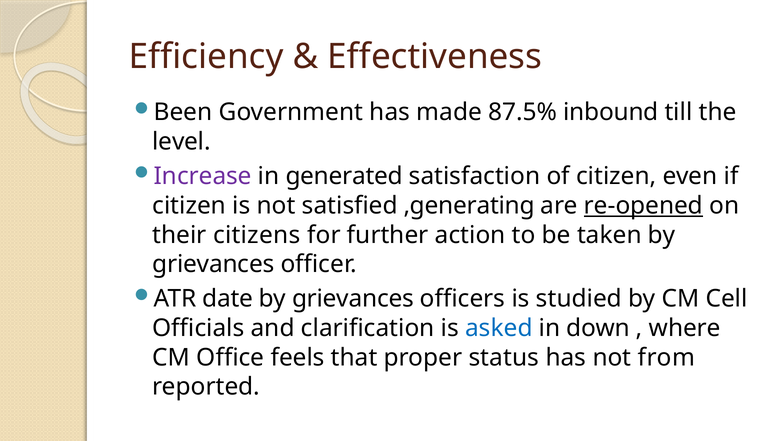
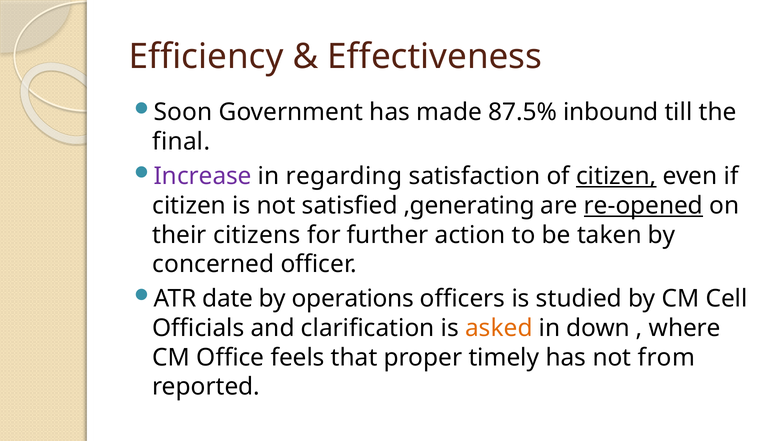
Been: Been -> Soon
level: level -> final
generated: generated -> regarding
citizen at (616, 176) underline: none -> present
grievances at (213, 264): grievances -> concerned
grievances at (353, 299): grievances -> operations
asked colour: blue -> orange
status: status -> timely
